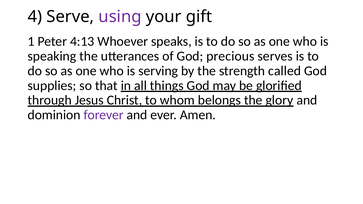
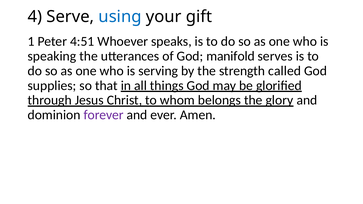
using colour: purple -> blue
4:13: 4:13 -> 4:51
precious: precious -> manifold
